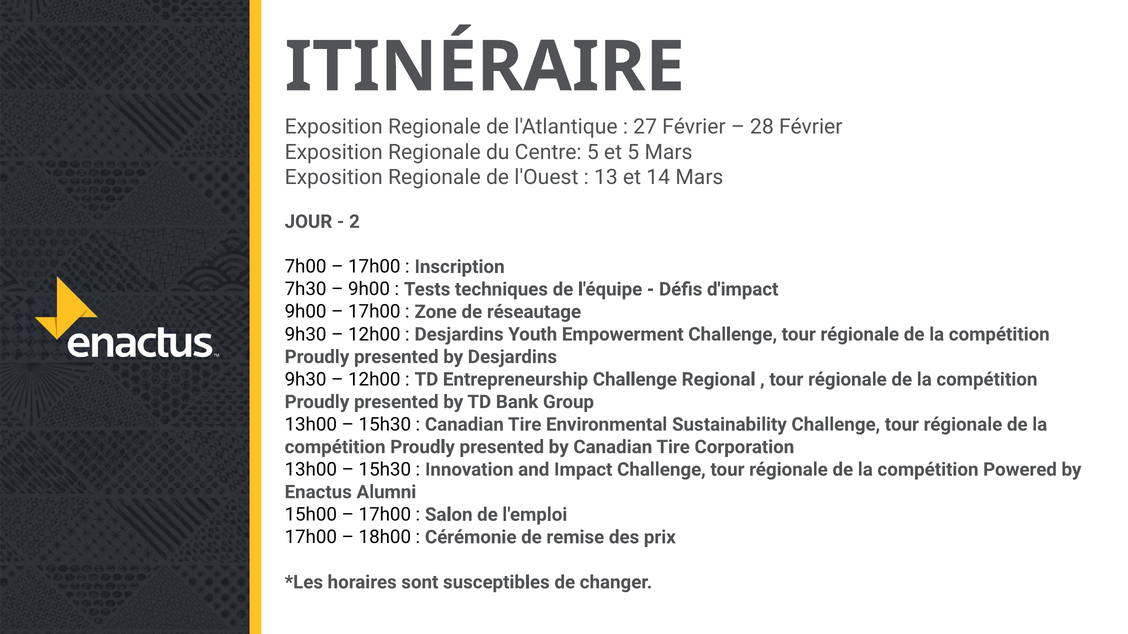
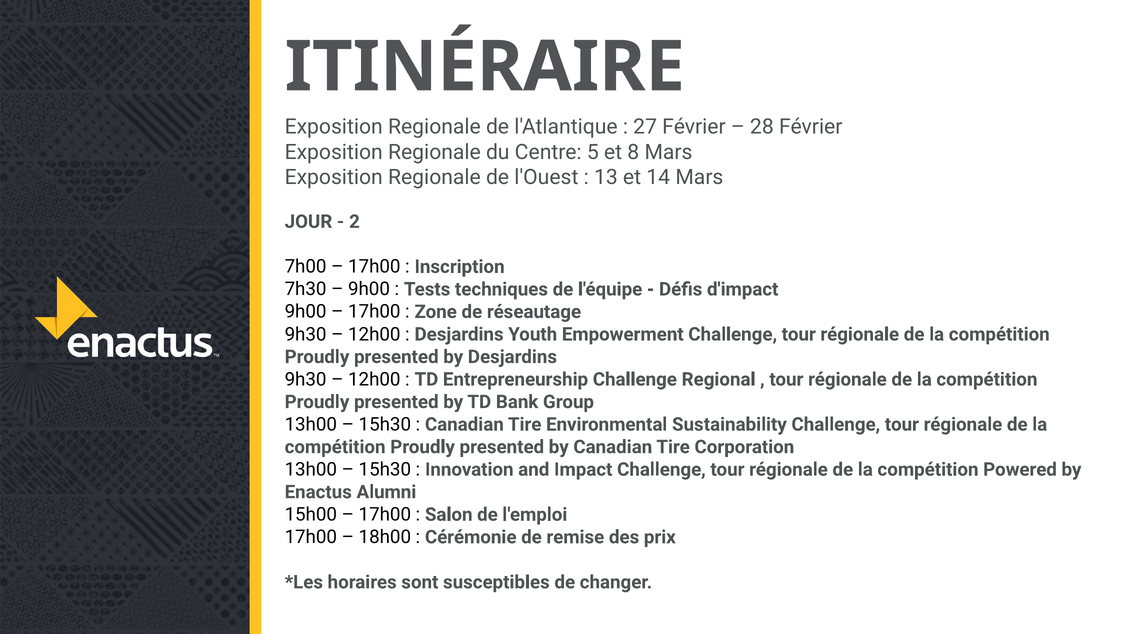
et 5: 5 -> 8
